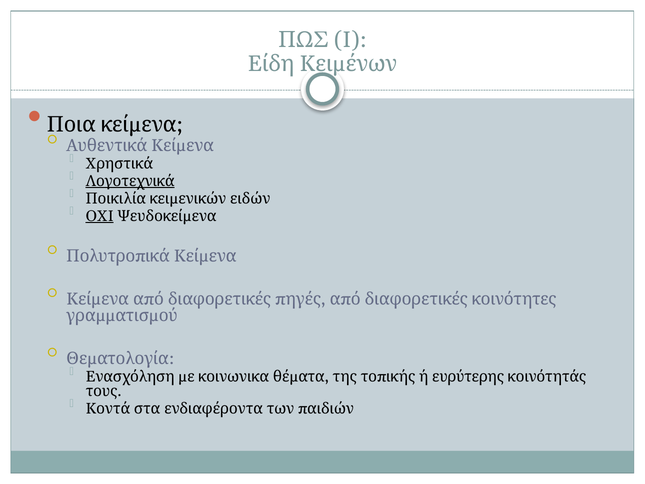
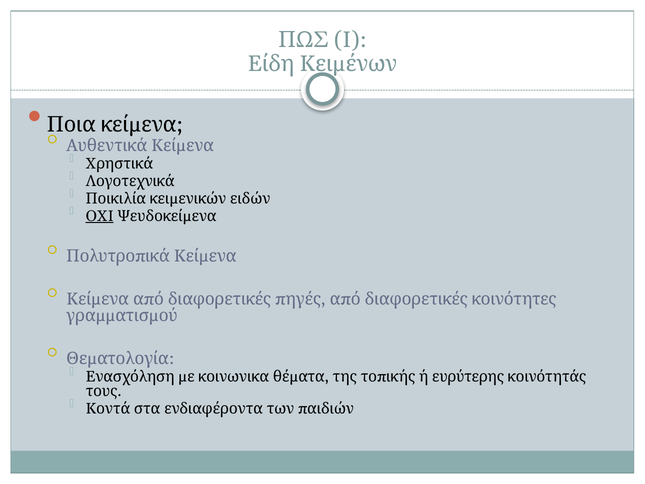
Λογοτεχνικά underline: present -> none
